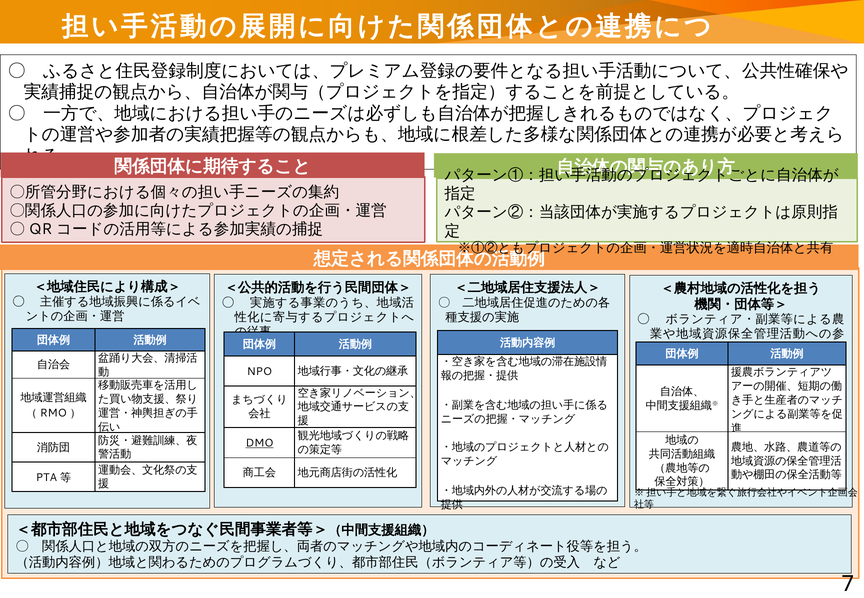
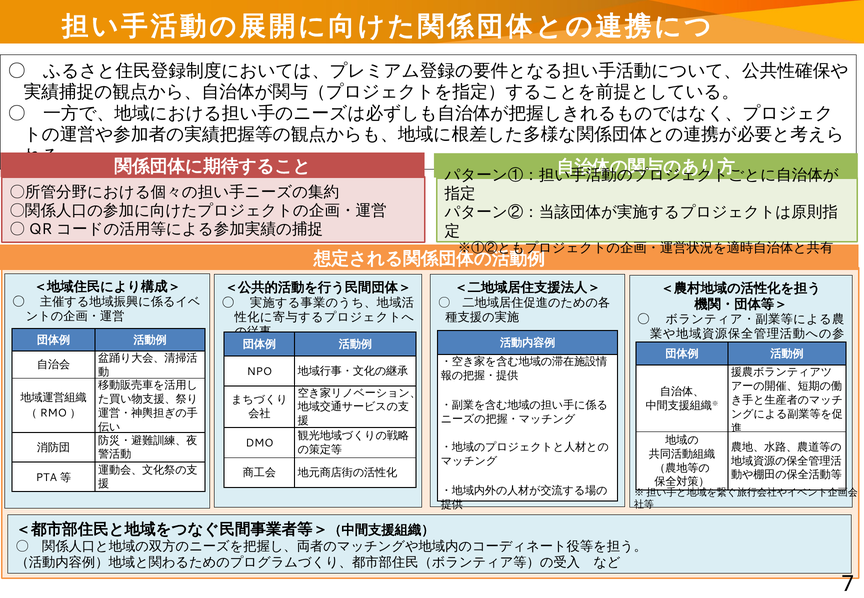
DMO underline: present -> none
